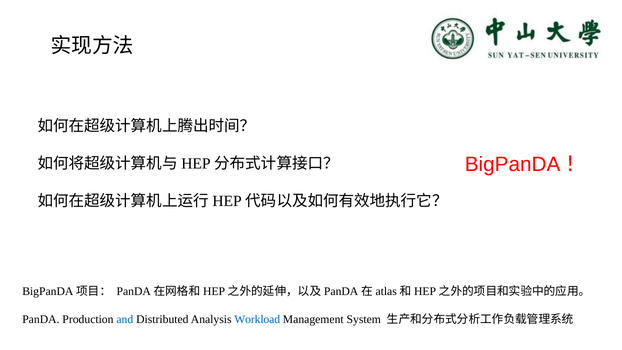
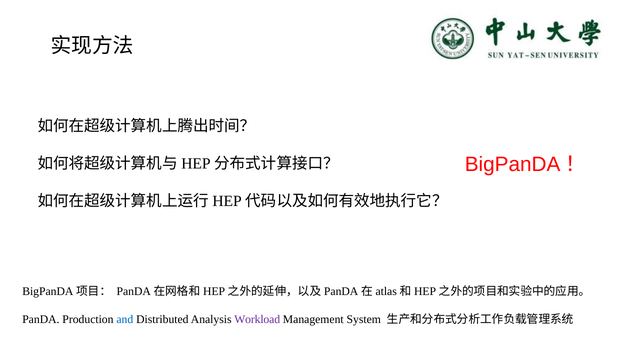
Workload colour: blue -> purple
